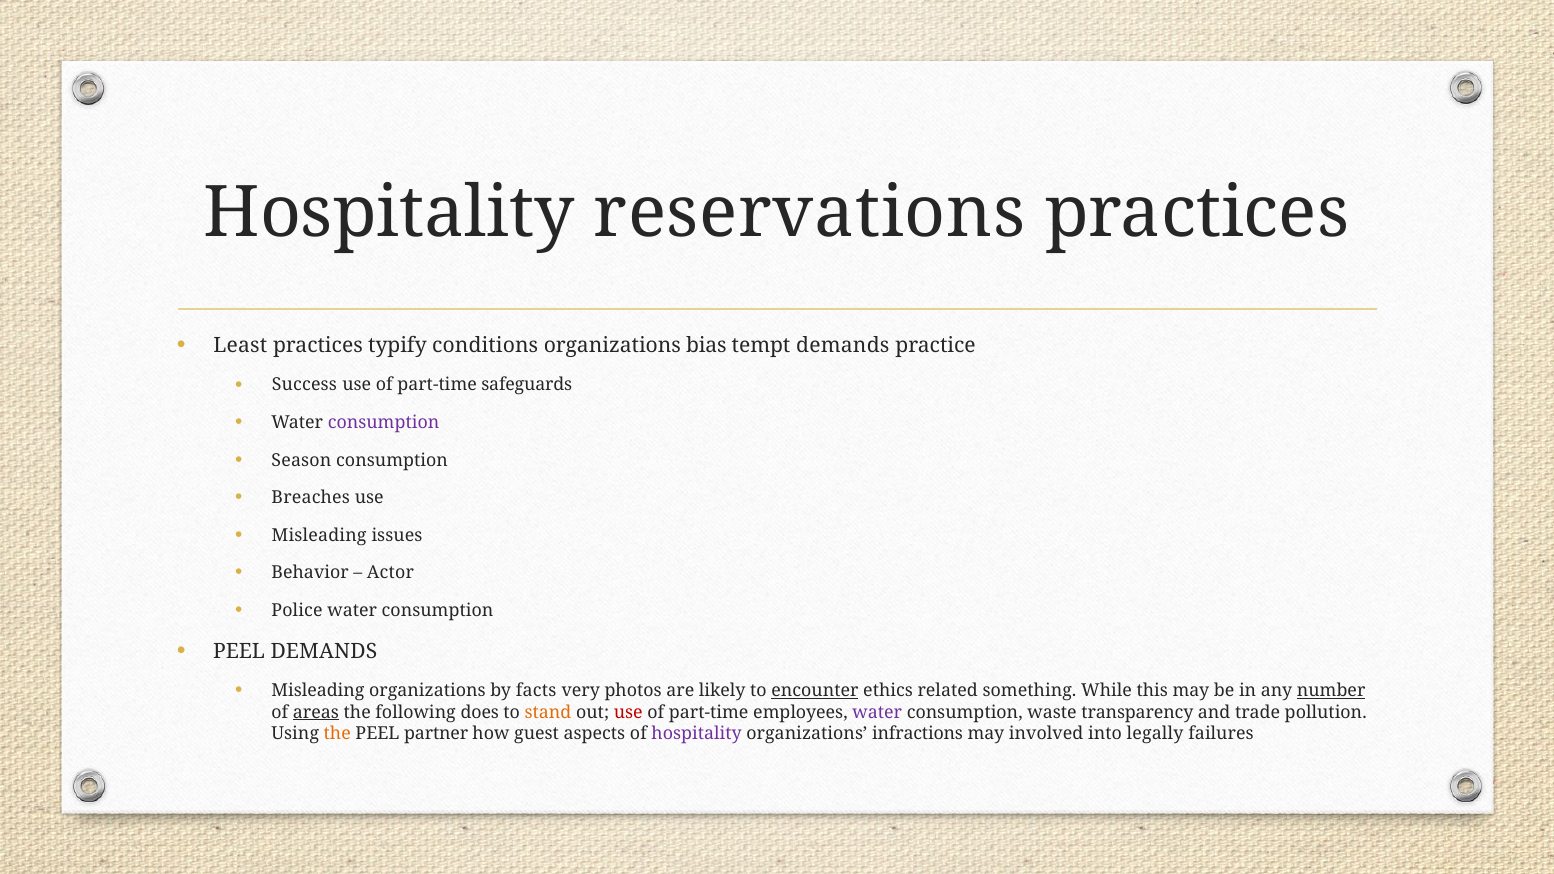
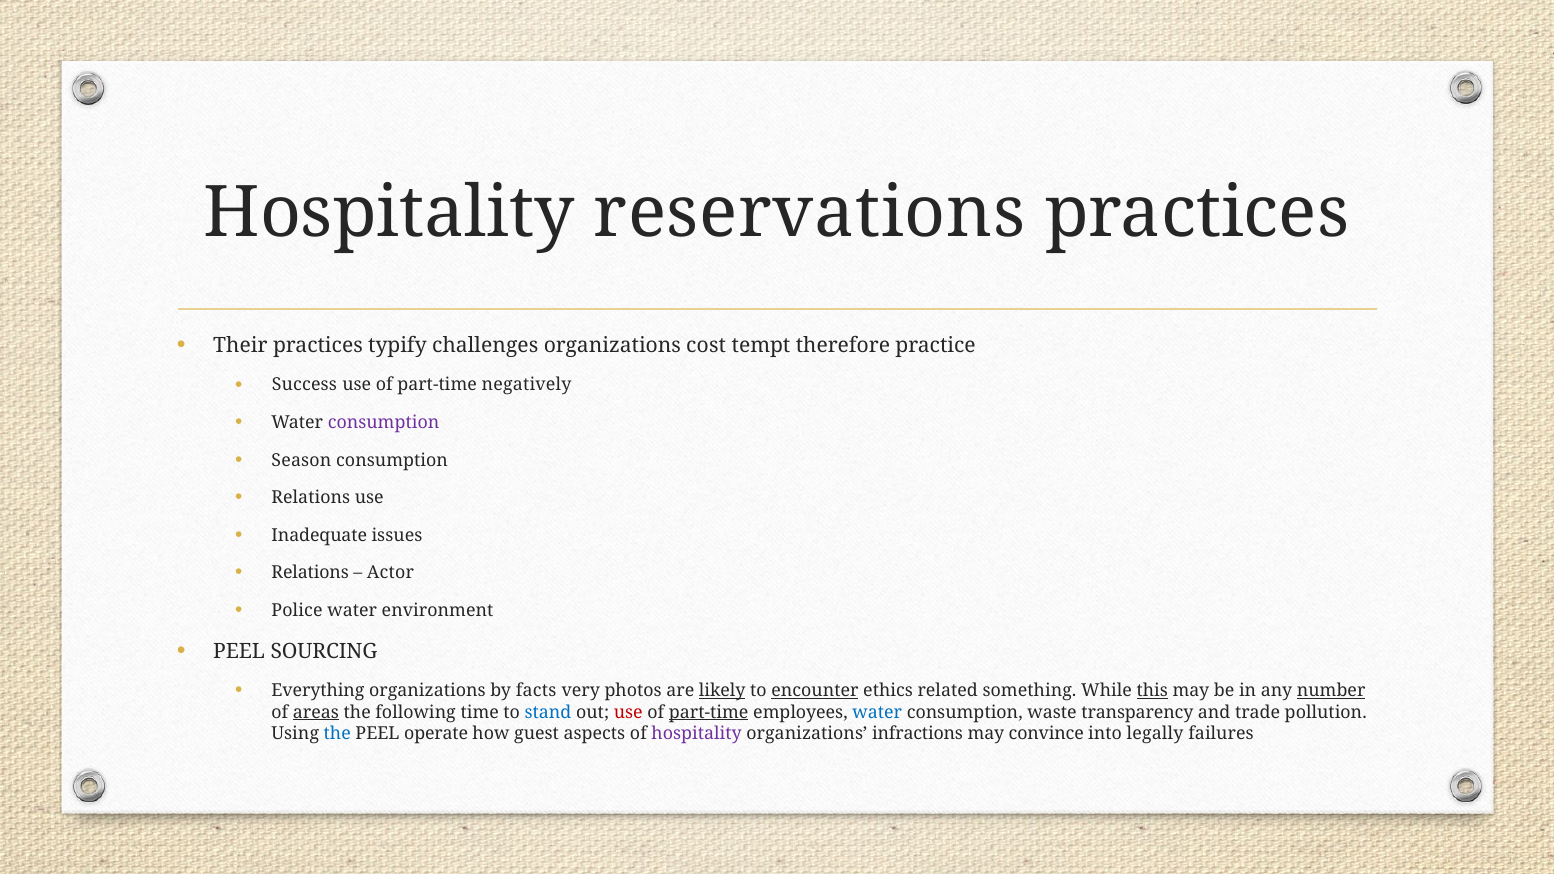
Least: Least -> Their
conditions: conditions -> challenges
bias: bias -> cost
tempt demands: demands -> therefore
safeguards: safeguards -> negatively
Breaches at (311, 498): Breaches -> Relations
Misleading at (319, 535): Misleading -> Inadequate
Behavior at (310, 573): Behavior -> Relations
consumption at (438, 611): consumption -> environment
PEEL DEMANDS: DEMANDS -> SOURCING
Misleading at (318, 691): Misleading -> Everything
likely underline: none -> present
this underline: none -> present
does: does -> time
stand colour: orange -> blue
part-time at (709, 712) underline: none -> present
water at (877, 712) colour: purple -> blue
the at (337, 734) colour: orange -> blue
partner: partner -> operate
involved: involved -> convince
